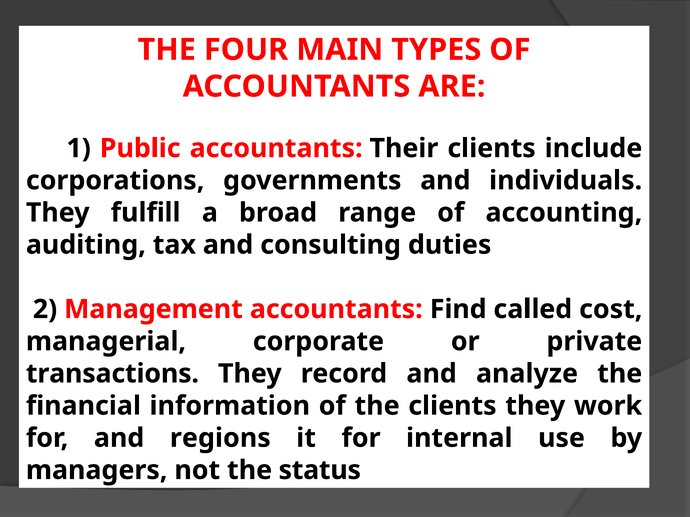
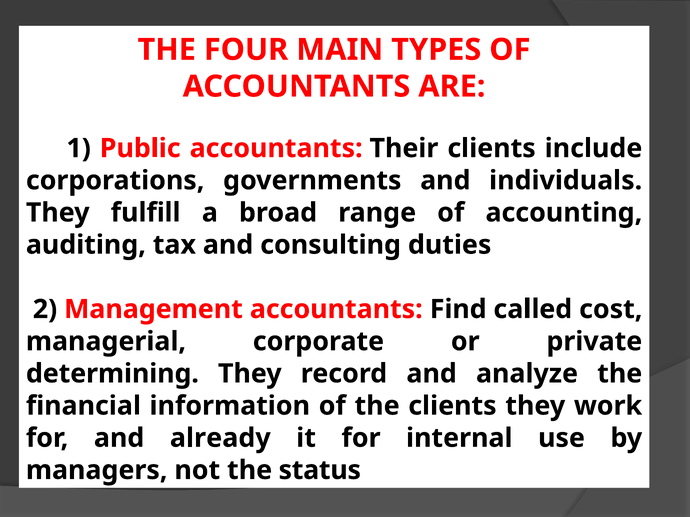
transactions: transactions -> determining
regions: regions -> already
